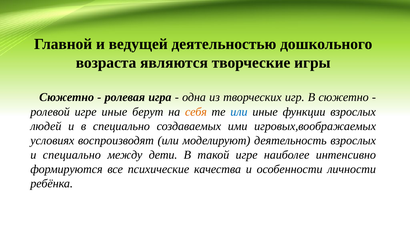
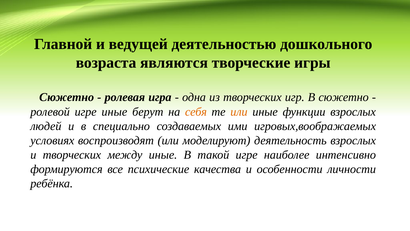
или at (239, 112) colour: blue -> orange
и специально: специально -> творческих
между дети: дети -> иные
